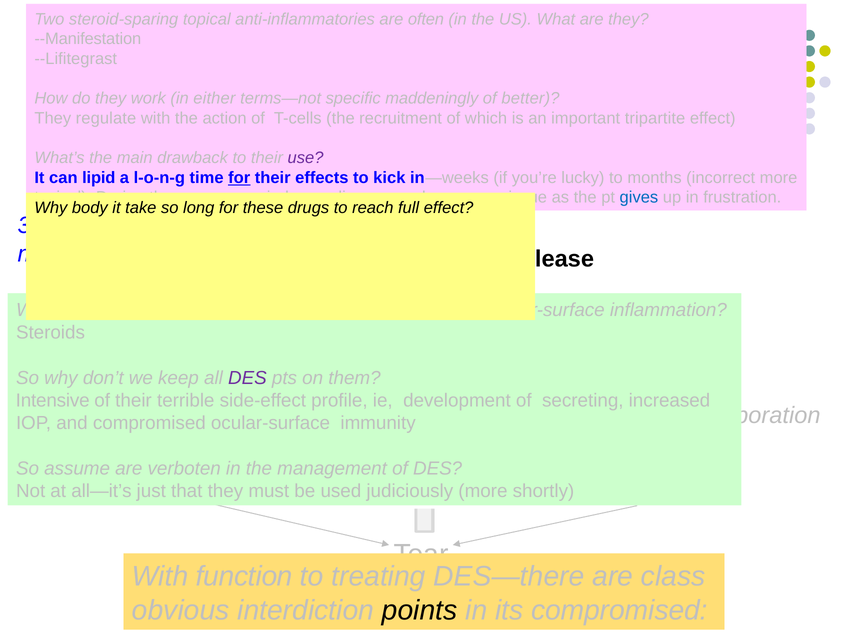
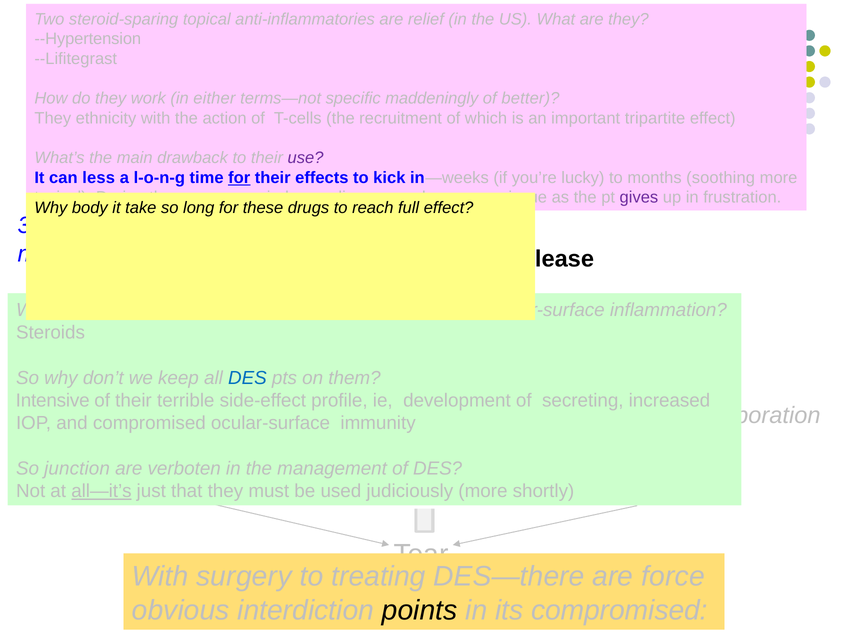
are often: often -> relief
--Manifestation: --Manifestation -> --Hypertension
regulate: regulate -> ethnicity
lipid: lipid -> less
incorrect: incorrect -> soothing
gives colour: blue -> purple
DES at (247, 378) colour: purple -> blue
assume: assume -> junction
all—it’s underline: none -> present
function: function -> surgery
are class: class -> force
